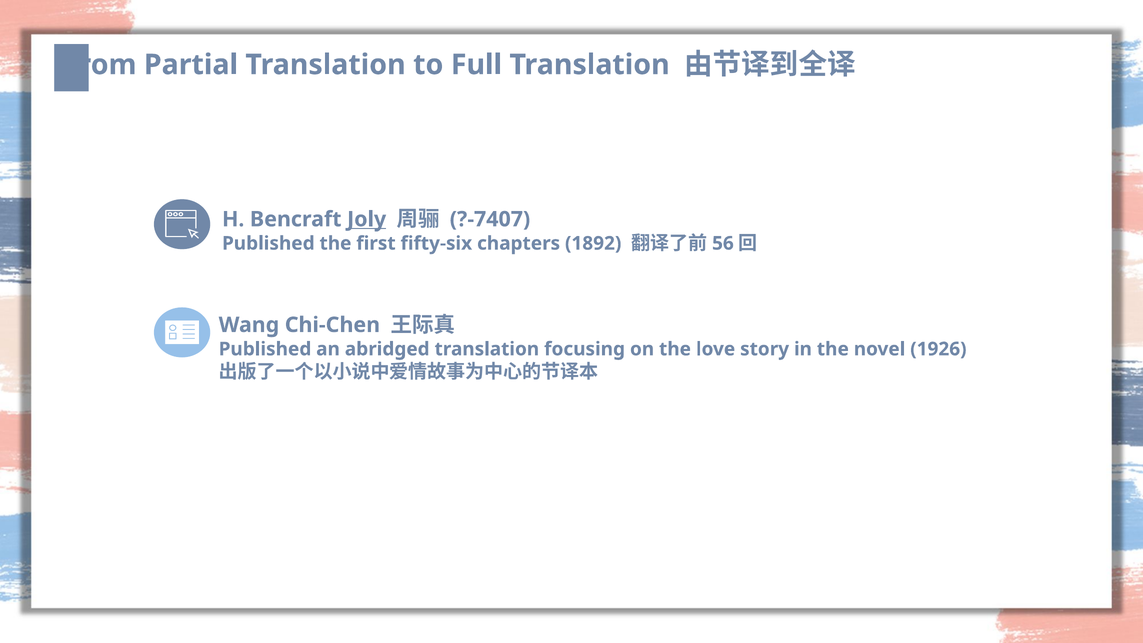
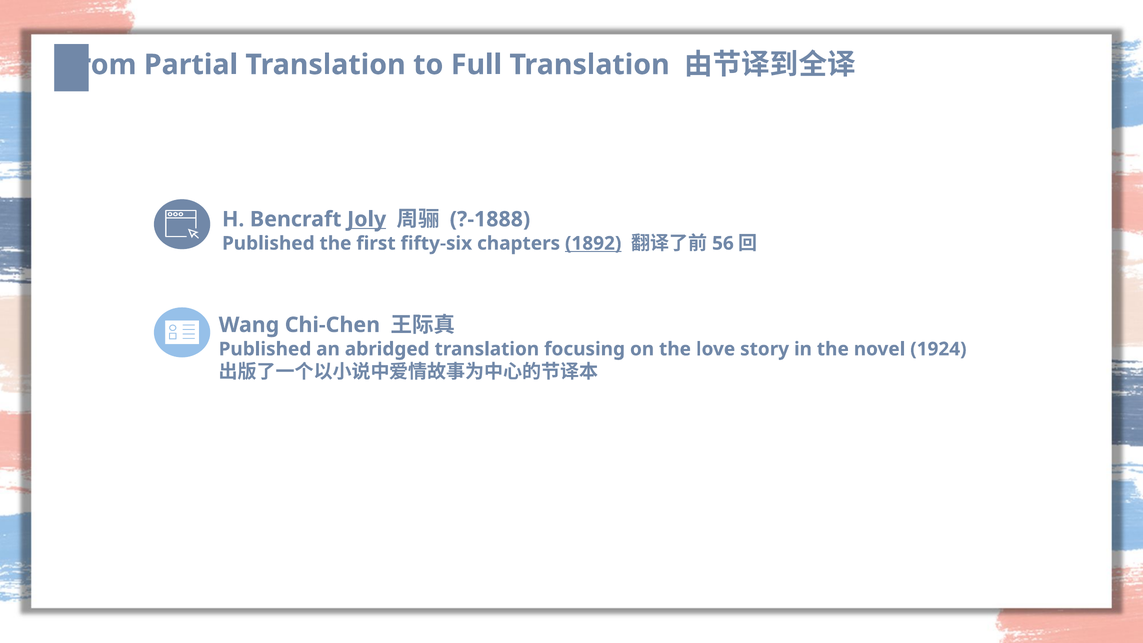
?-7407: ?-7407 -> ?-1888
1892 underline: none -> present
1926: 1926 -> 1924
